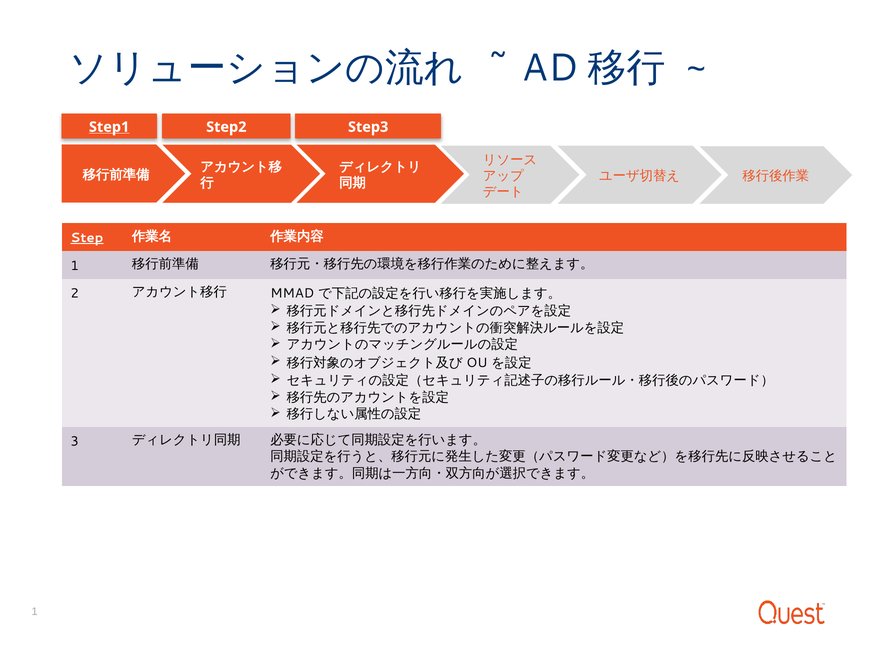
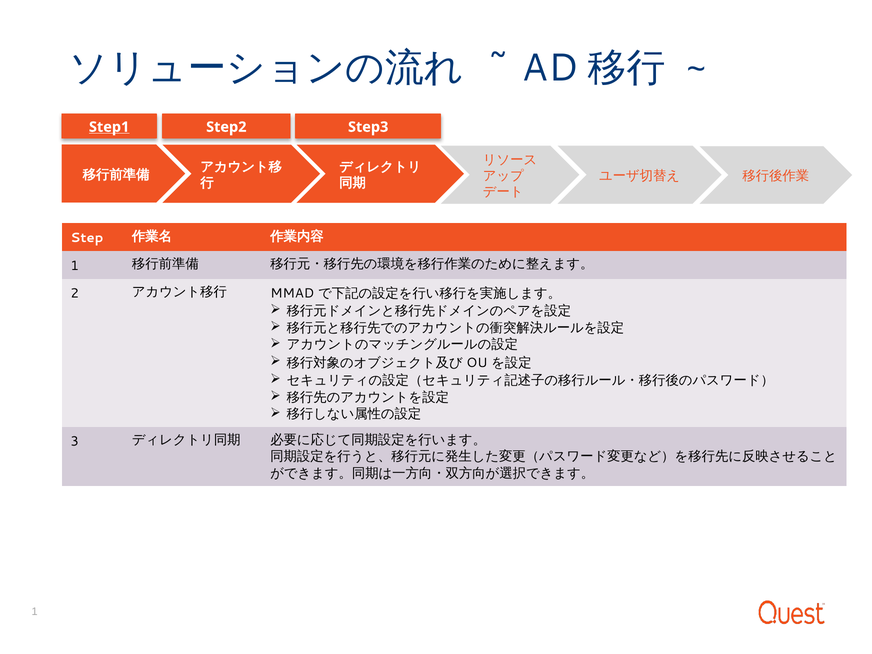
Step underline: present -> none
